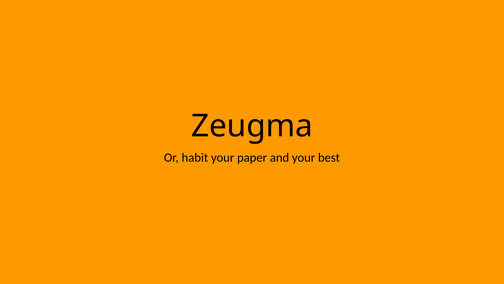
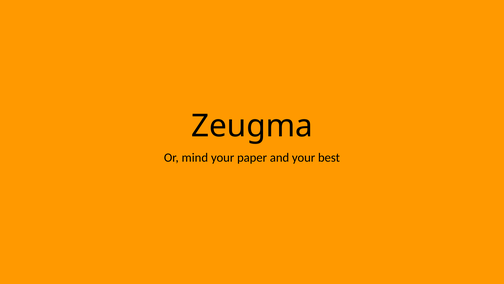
habit: habit -> mind
